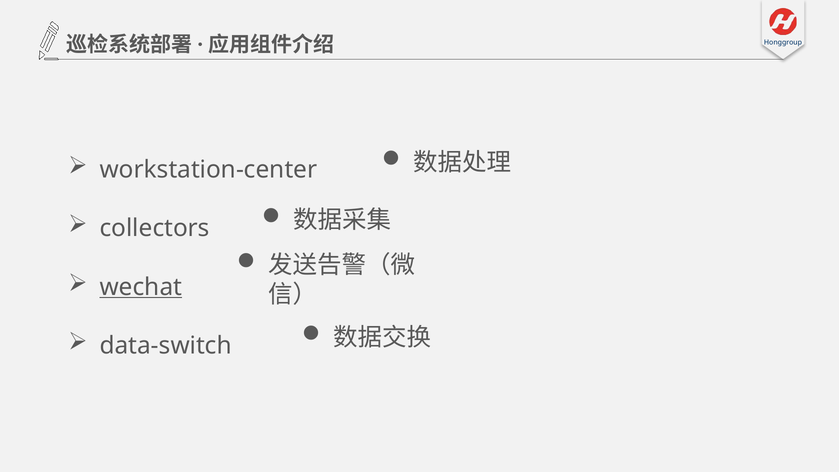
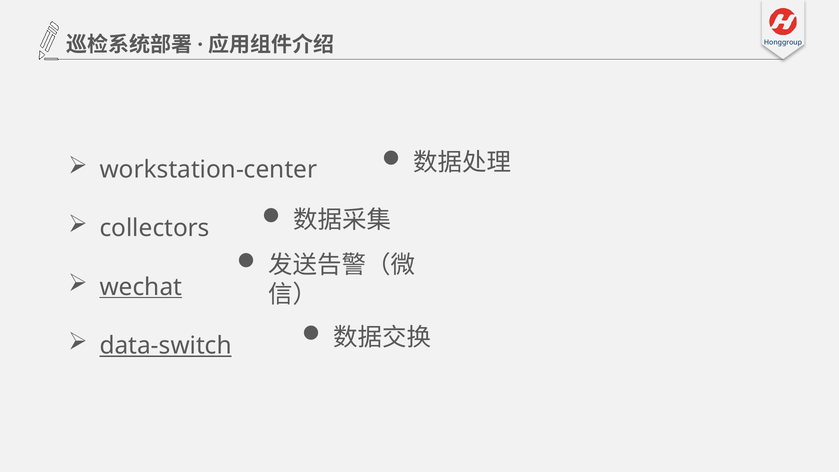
data-switch underline: none -> present
